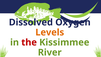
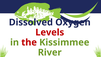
Levels colour: orange -> red
